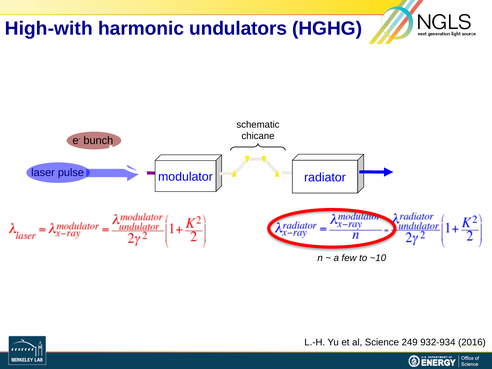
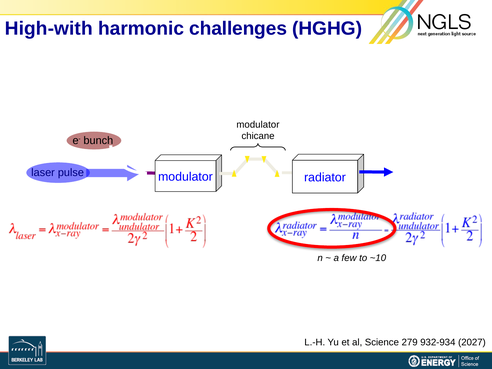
undulators: undulators -> challenges
schematic at (258, 125): schematic -> modulator
249: 249 -> 279
2016: 2016 -> 2027
